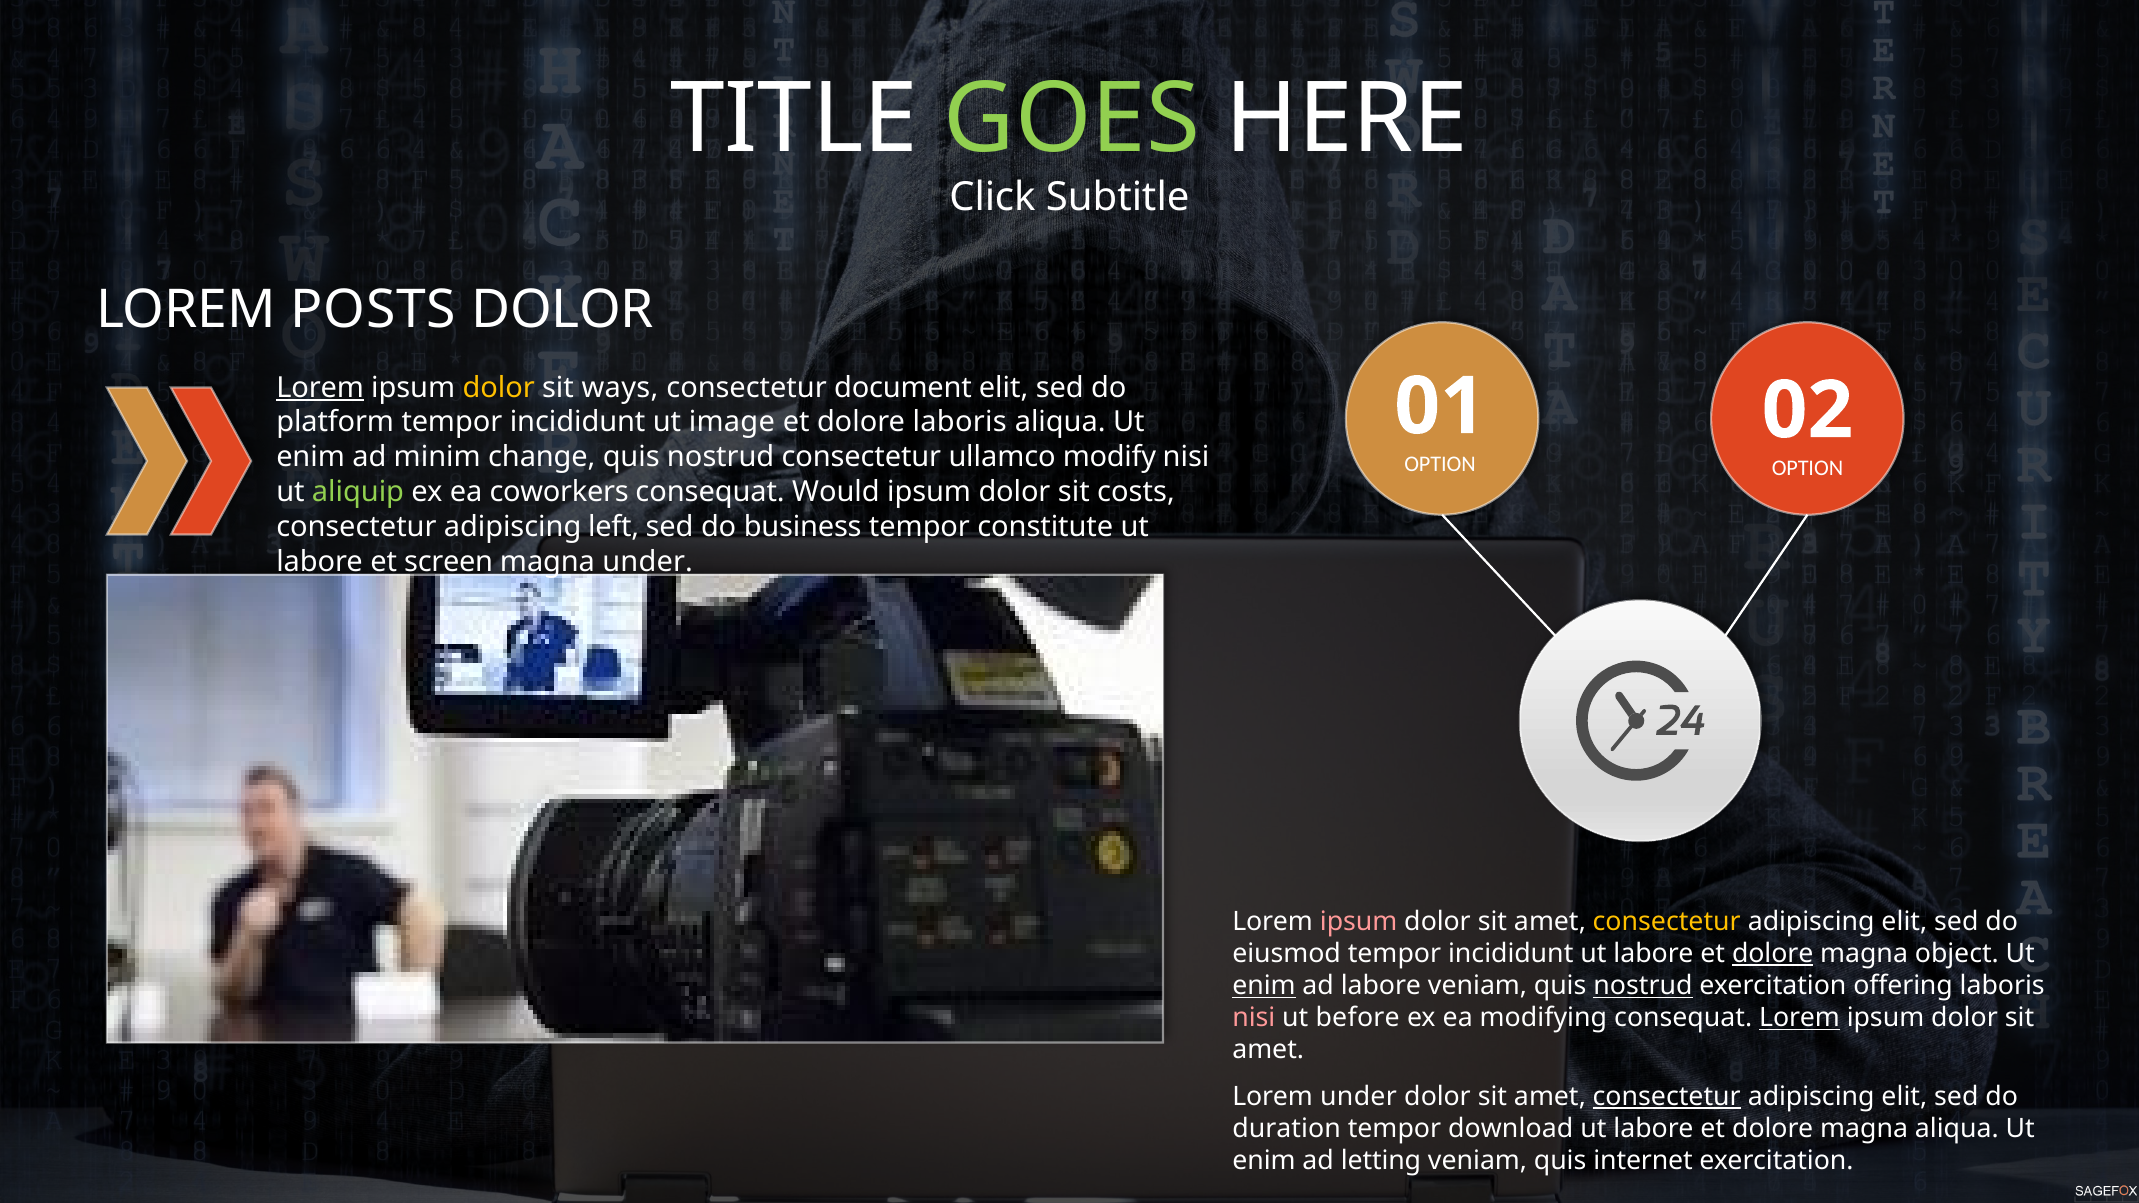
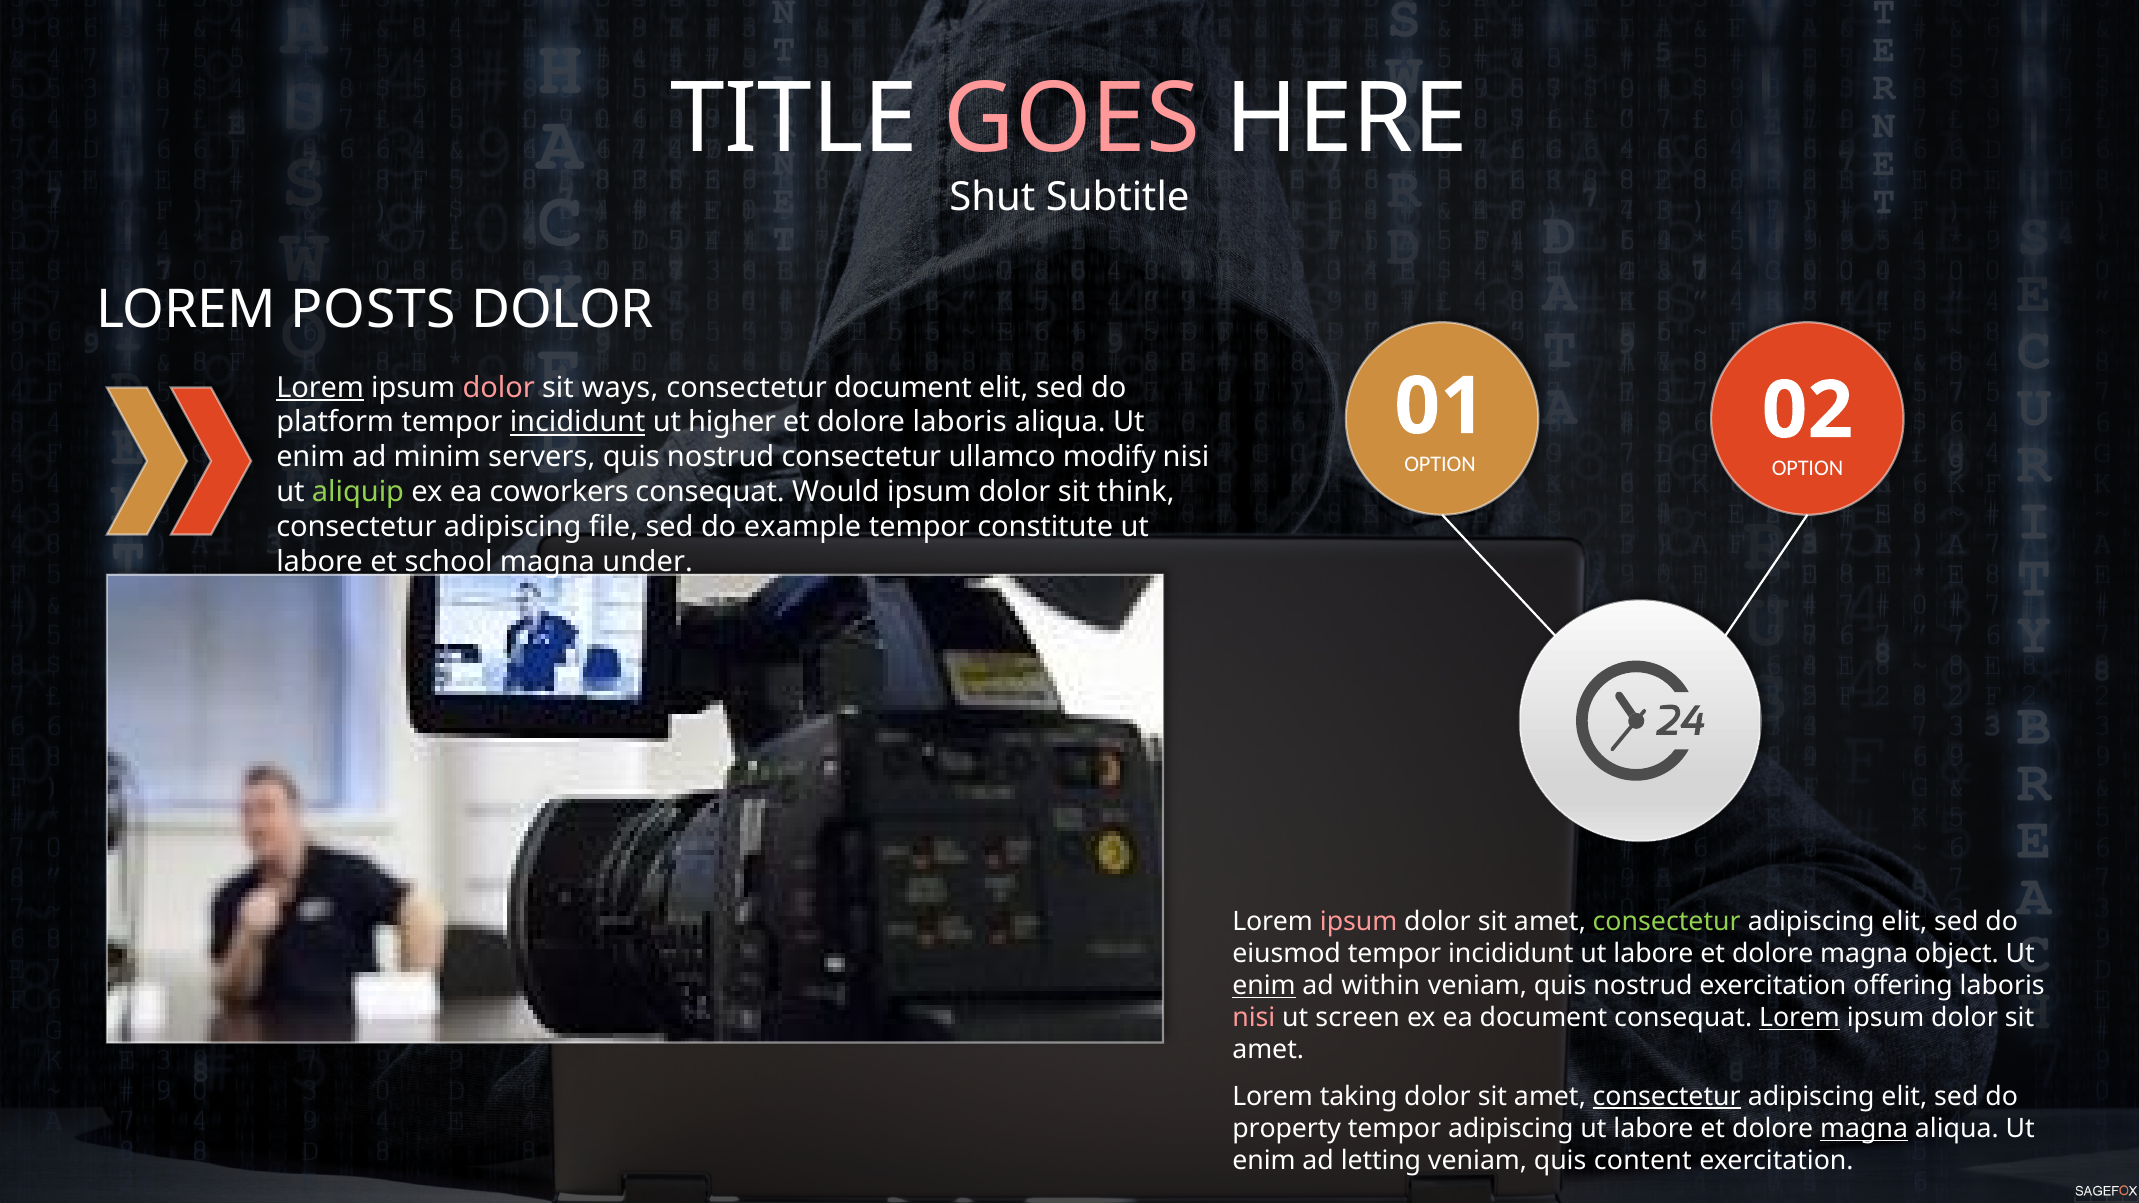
GOES colour: light green -> pink
Click: Click -> Shut
dolor at (499, 388) colour: yellow -> pink
incididunt at (578, 422) underline: none -> present
image: image -> higher
change: change -> servers
costs: costs -> think
left: left -> file
business: business -> example
screen: screen -> school
consectetur at (1667, 922) colour: yellow -> light green
dolore at (1773, 954) underline: present -> none
ad labore: labore -> within
nostrud at (1643, 986) underline: present -> none
before: before -> screen
ea modifying: modifying -> document
Lorem under: under -> taking
duration: duration -> property
tempor download: download -> adipiscing
magna at (1864, 1129) underline: none -> present
internet: internet -> content
